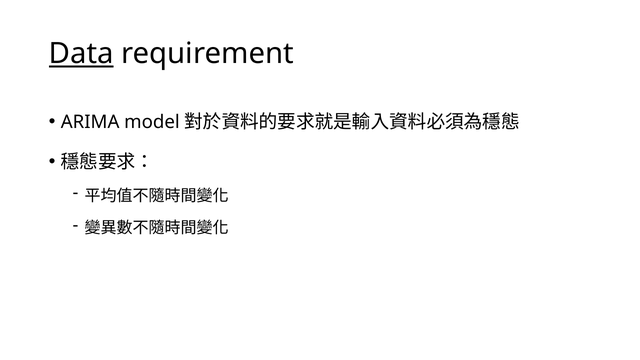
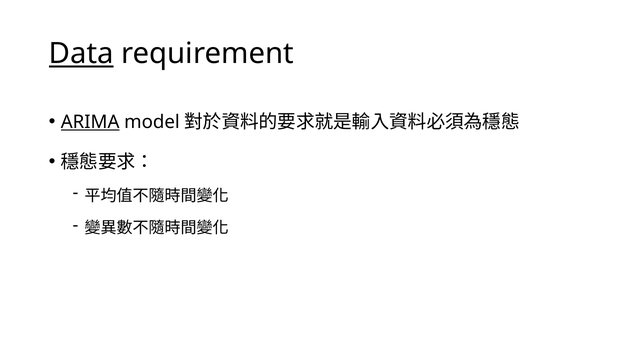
ARIMA underline: none -> present
